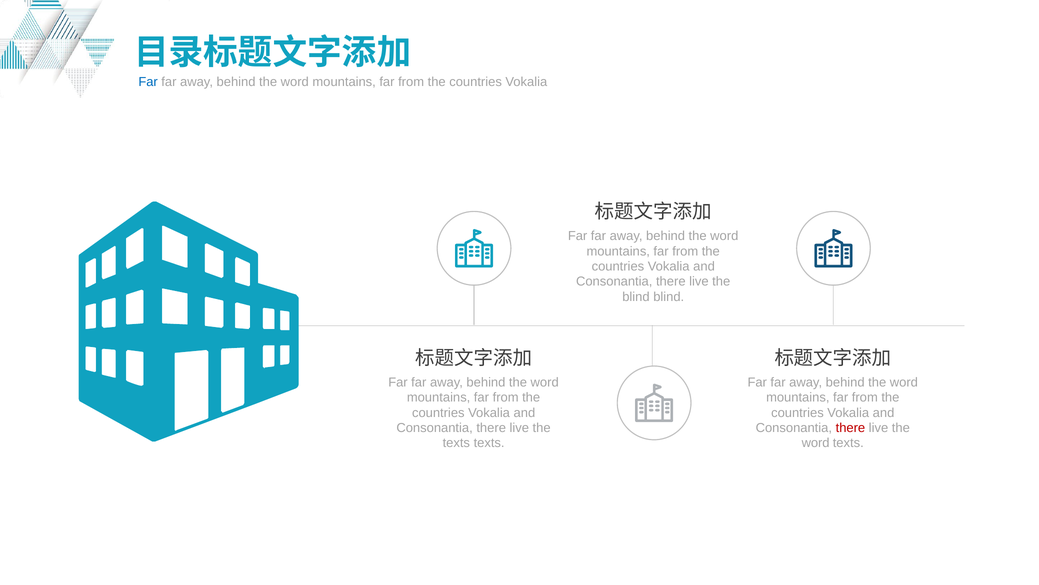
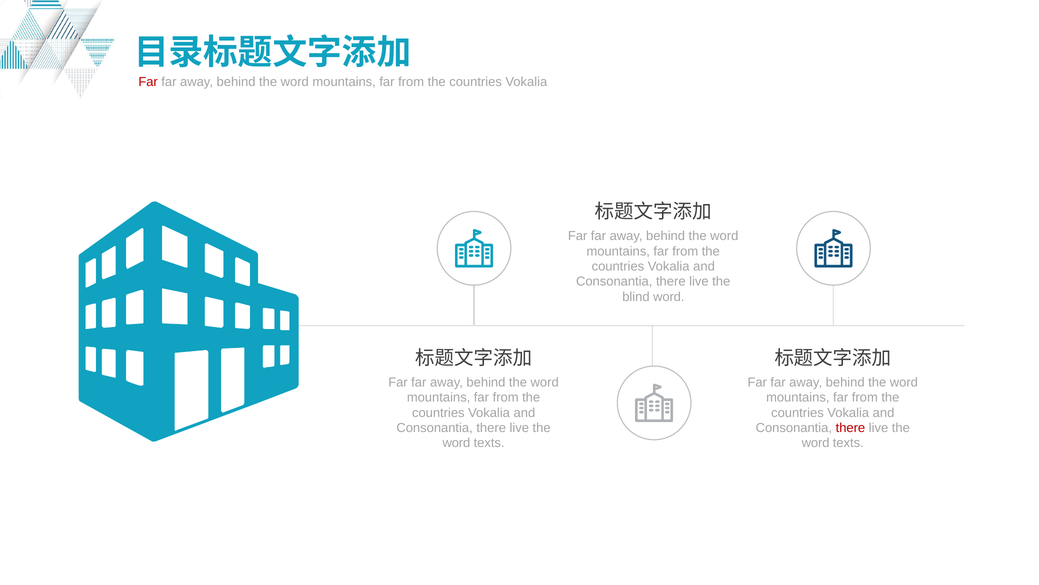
Far at (148, 82) colour: blue -> red
blind blind: blind -> word
texts at (456, 443): texts -> word
